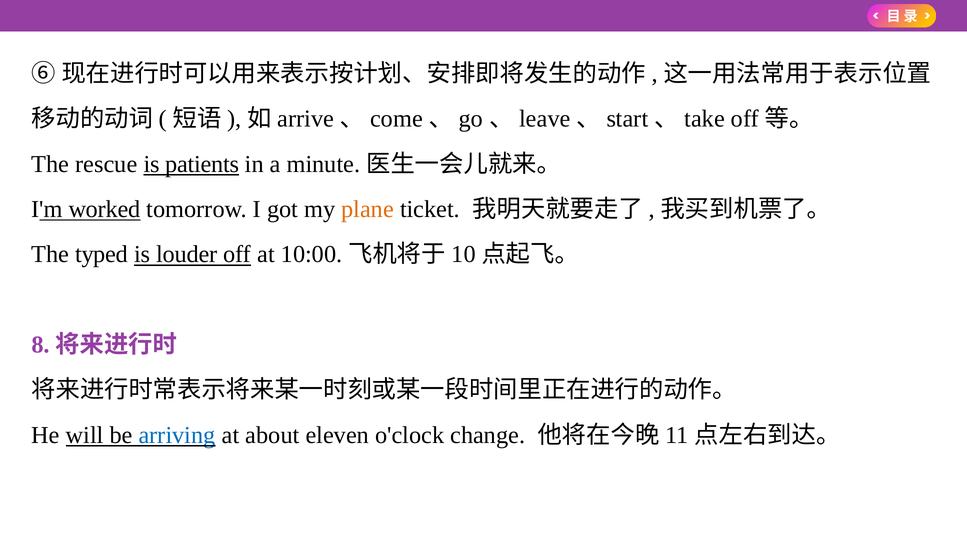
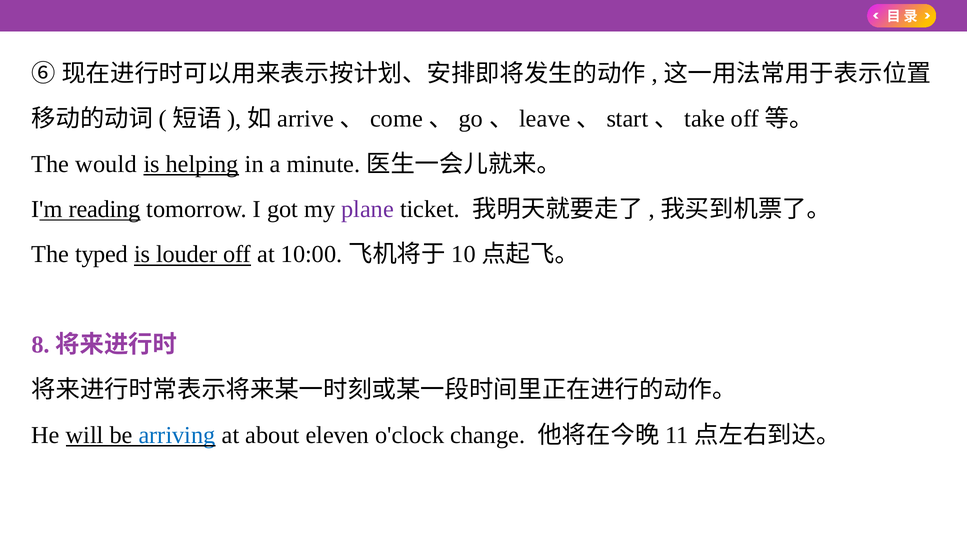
rescue: rescue -> would
patients: patients -> helping
worked: worked -> reading
plane colour: orange -> purple
